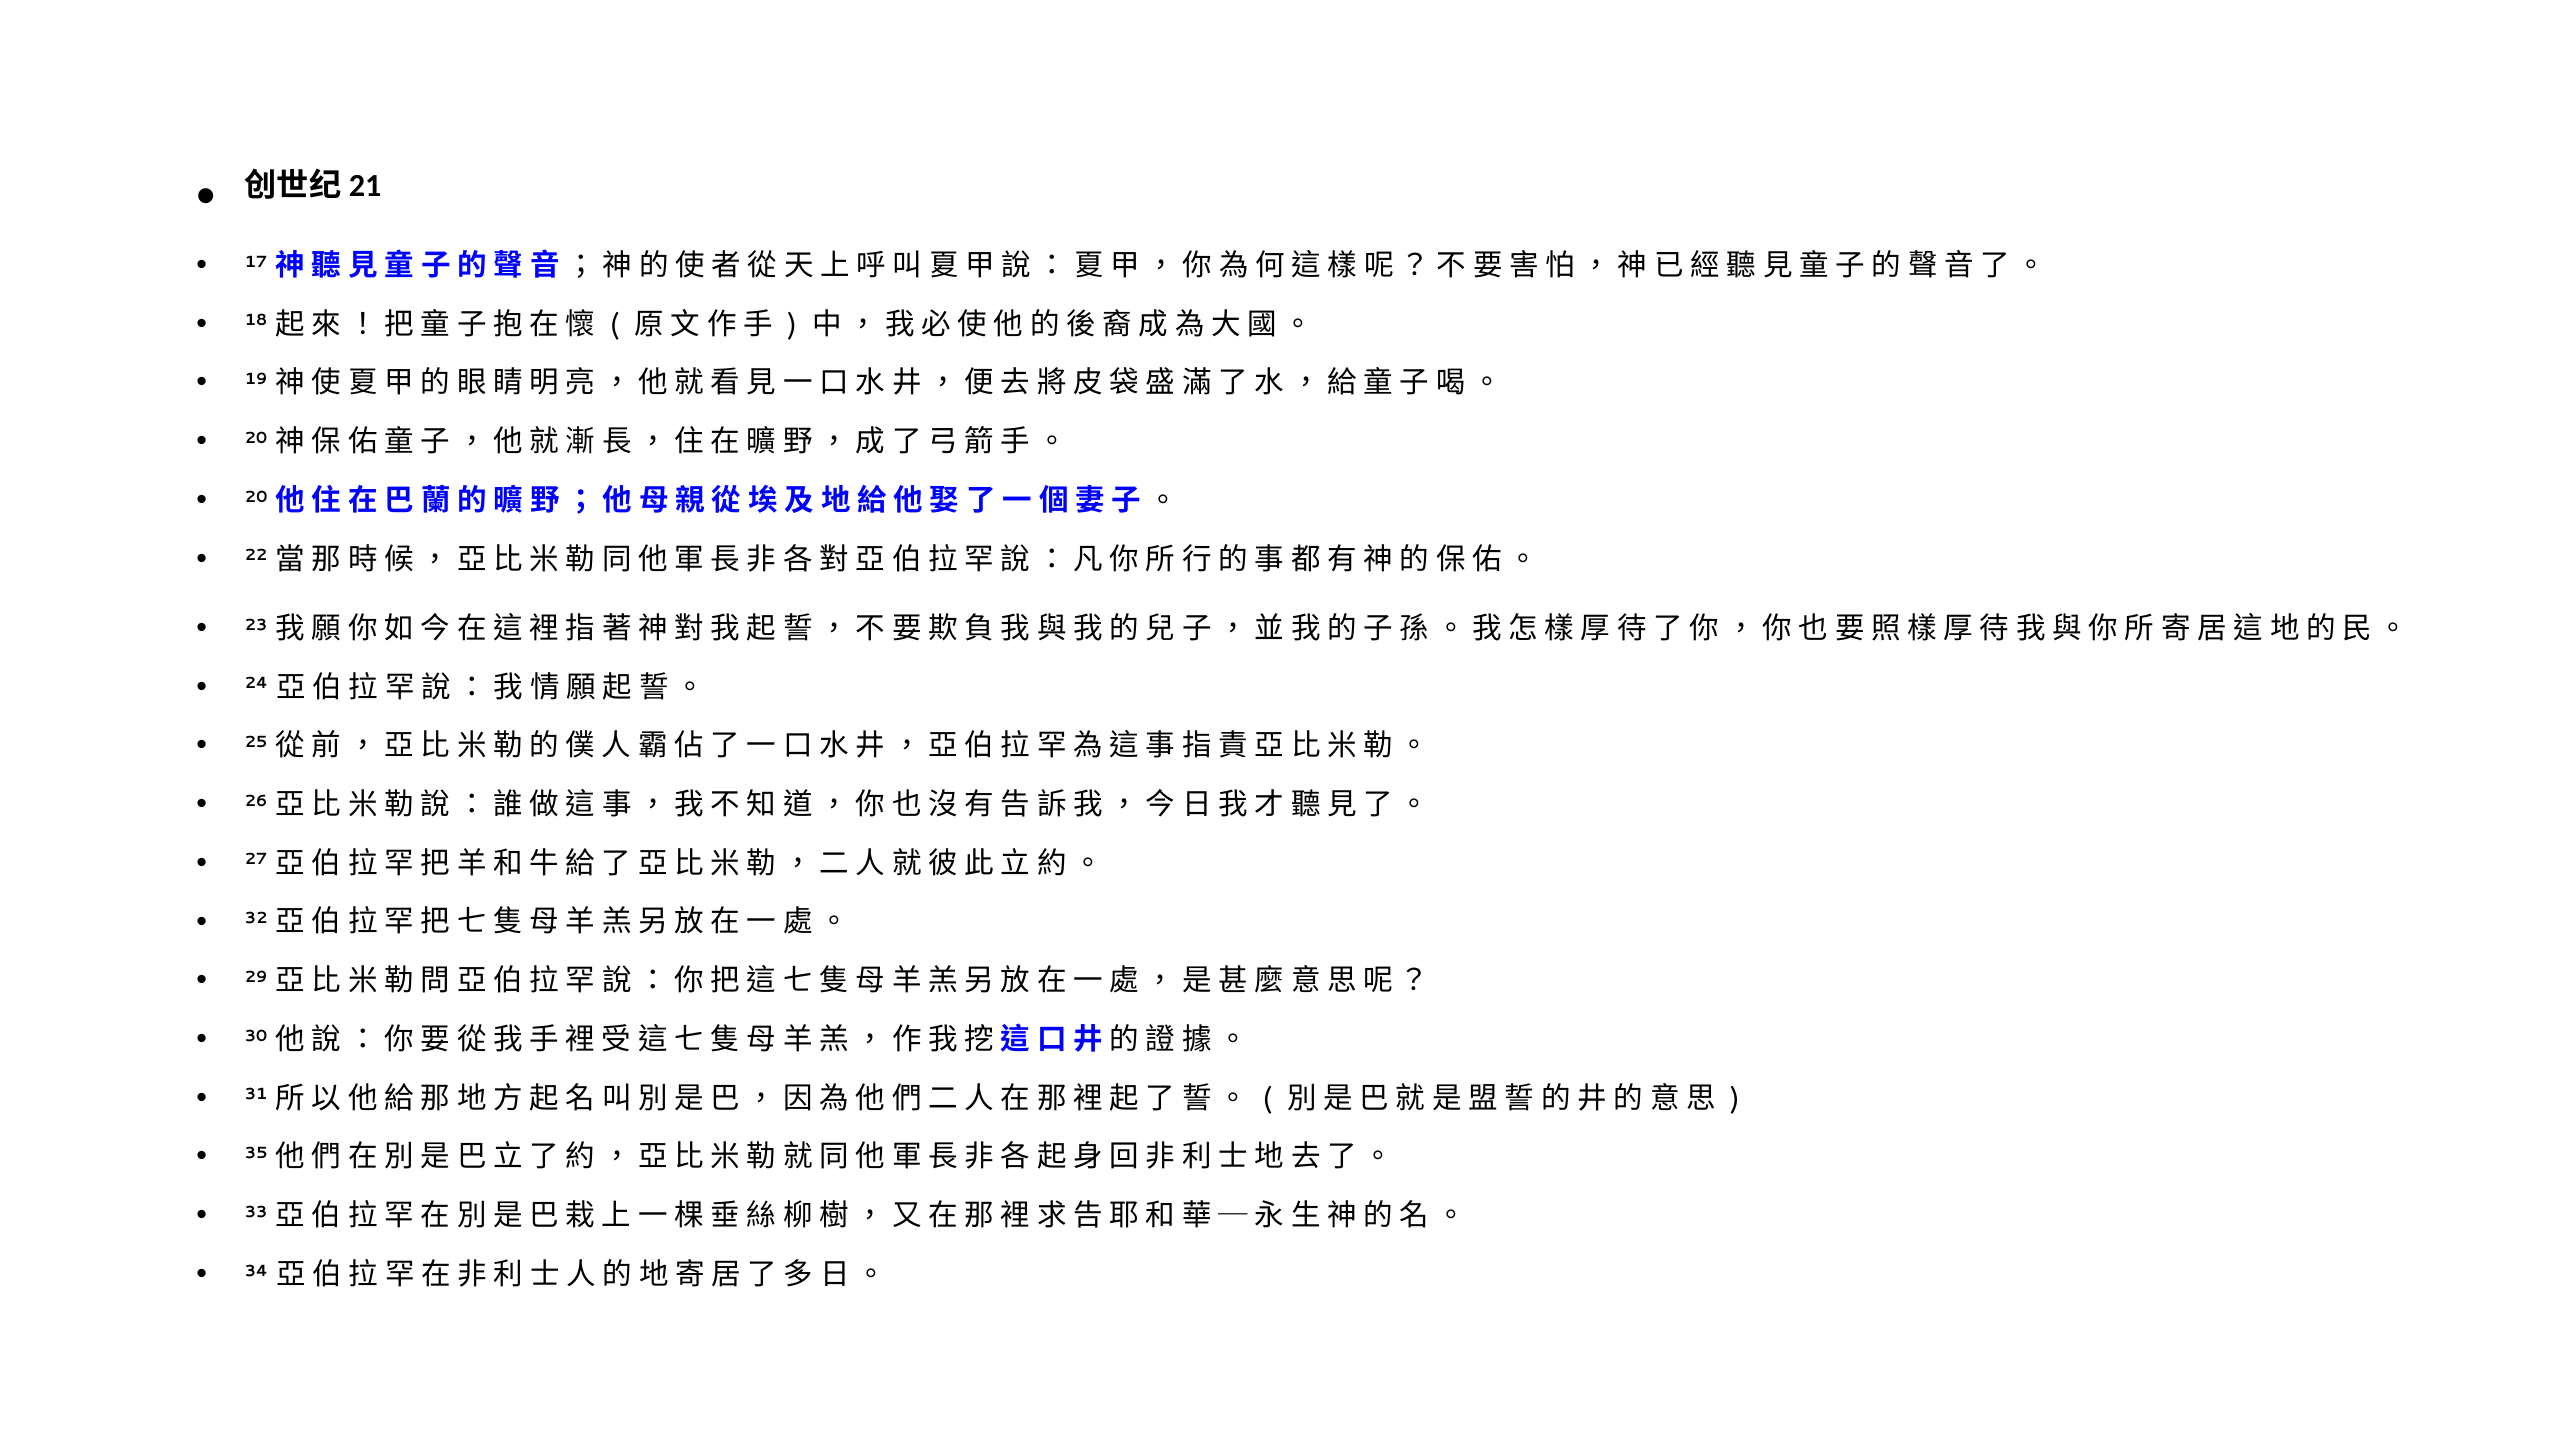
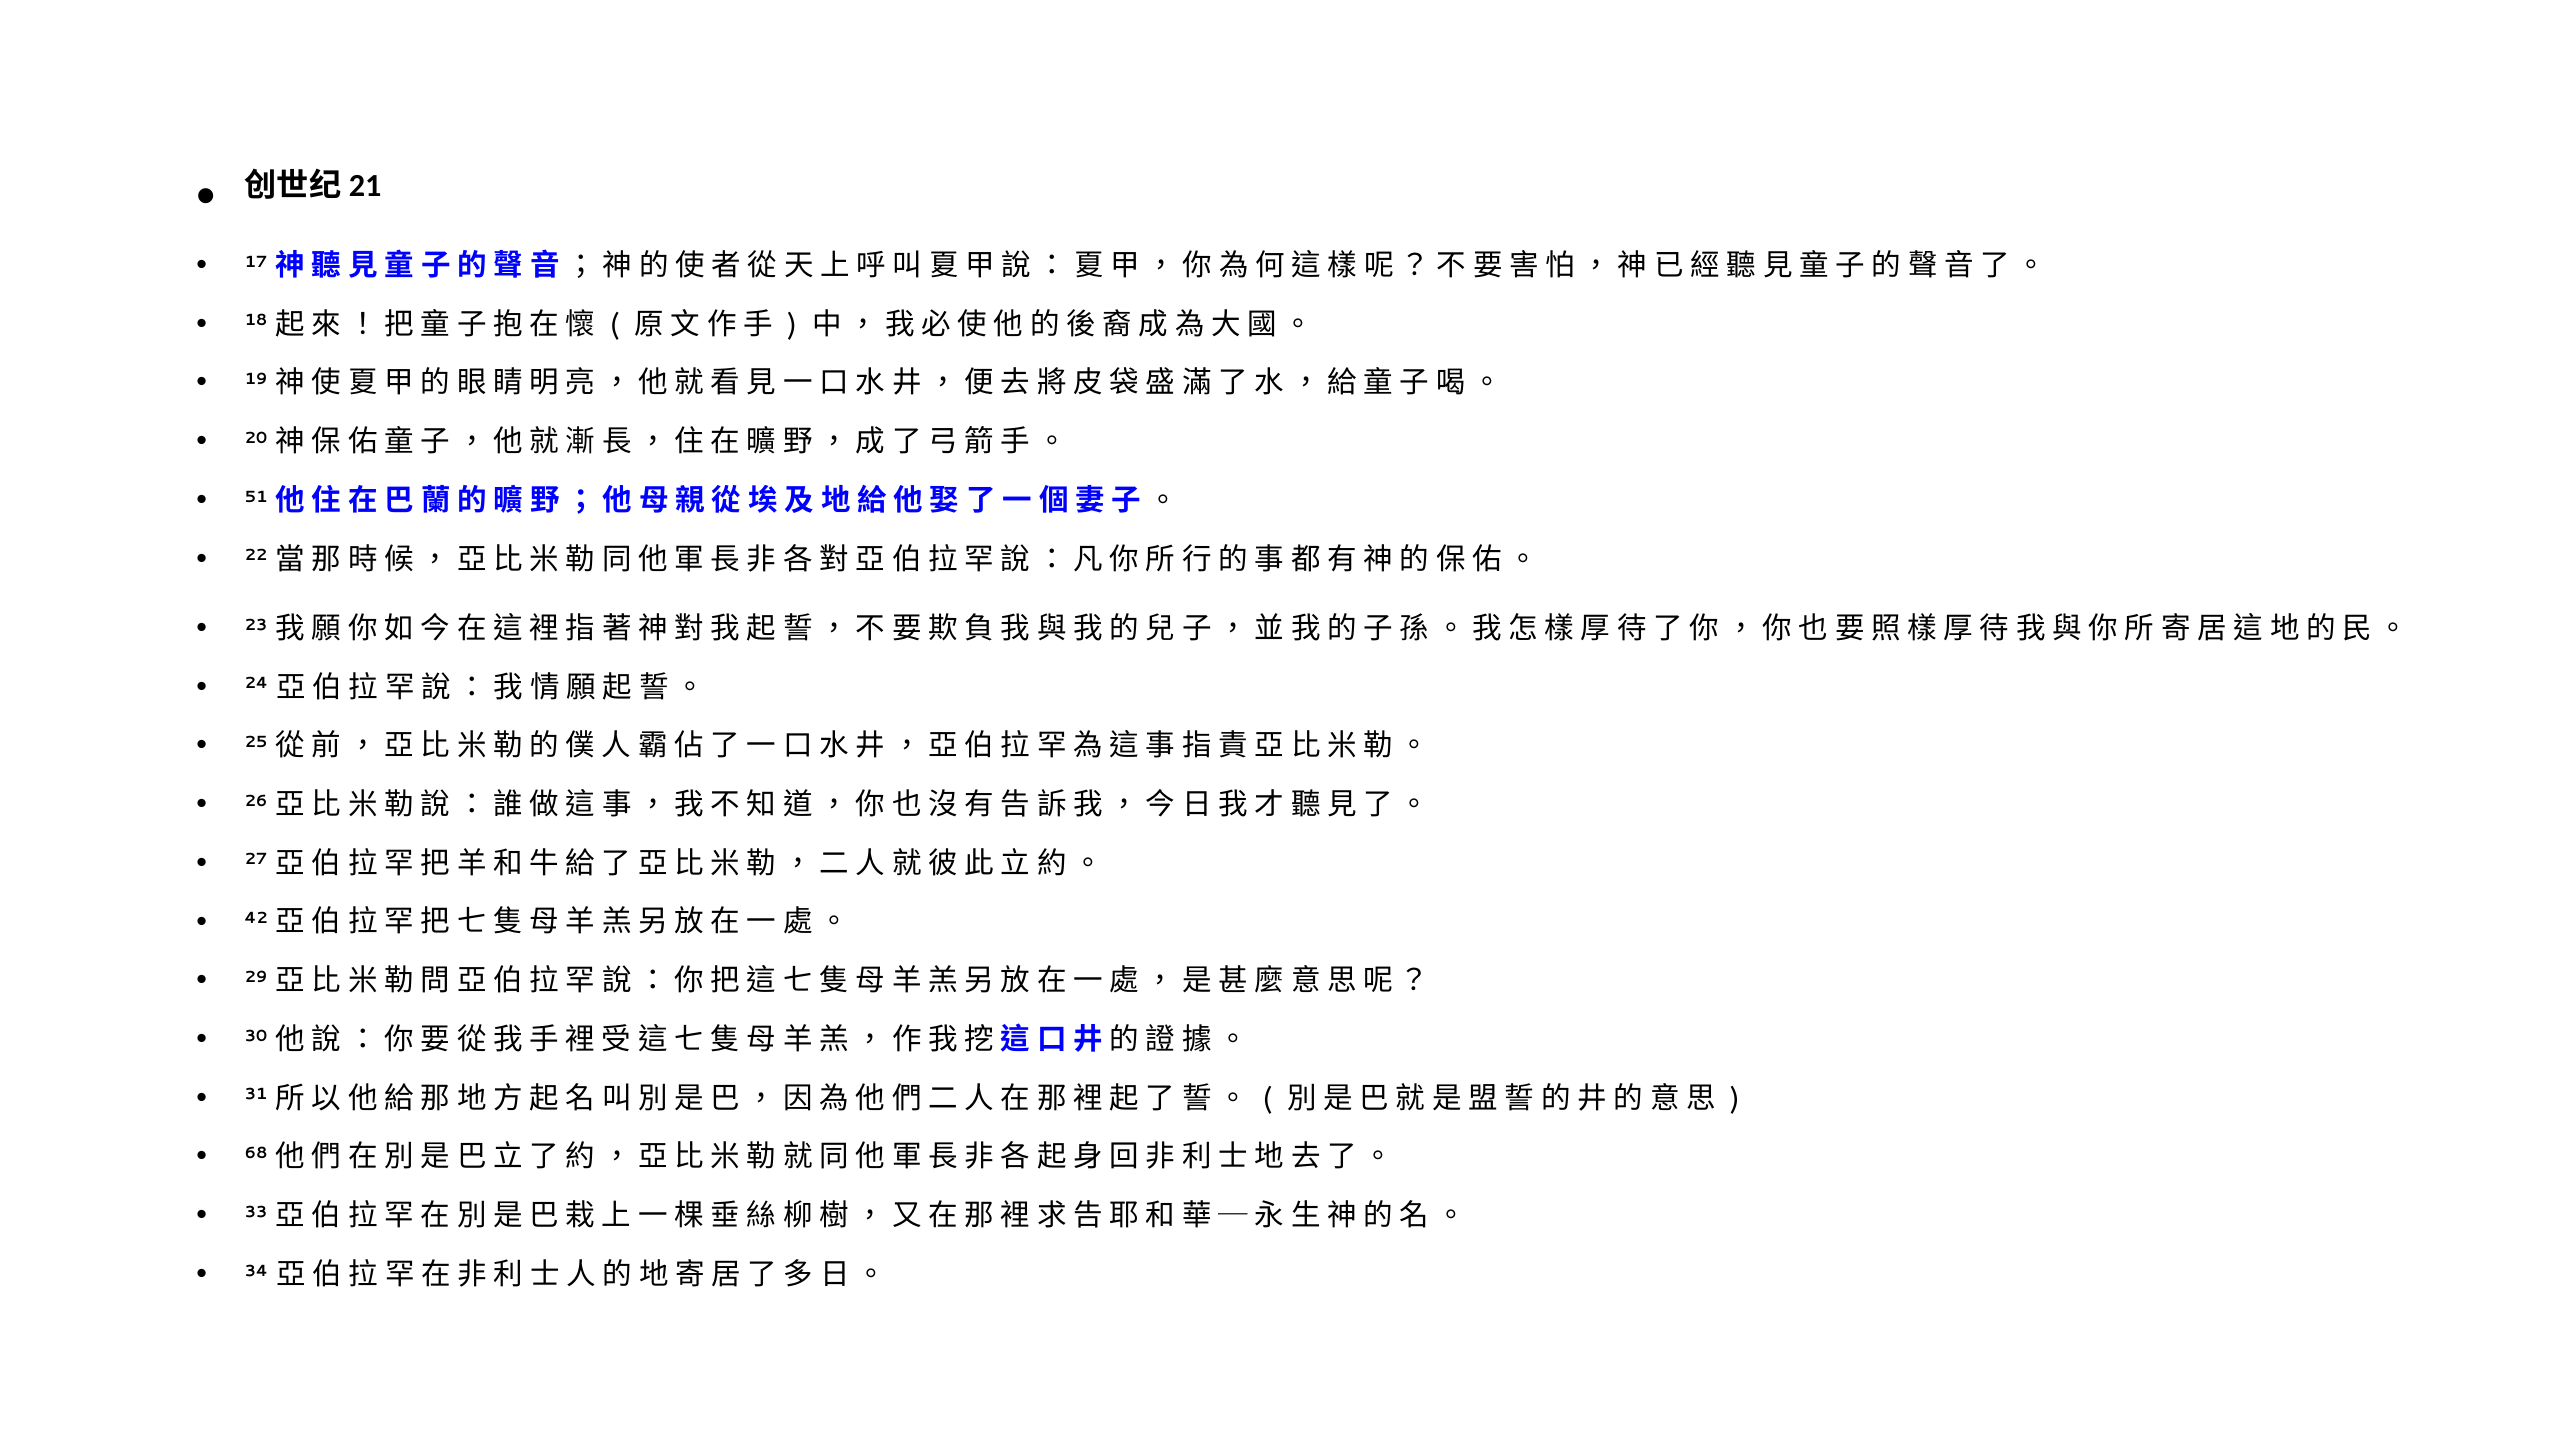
20 at (256, 497): 20 -> 51
32: 32 -> 42
35: 35 -> 68
